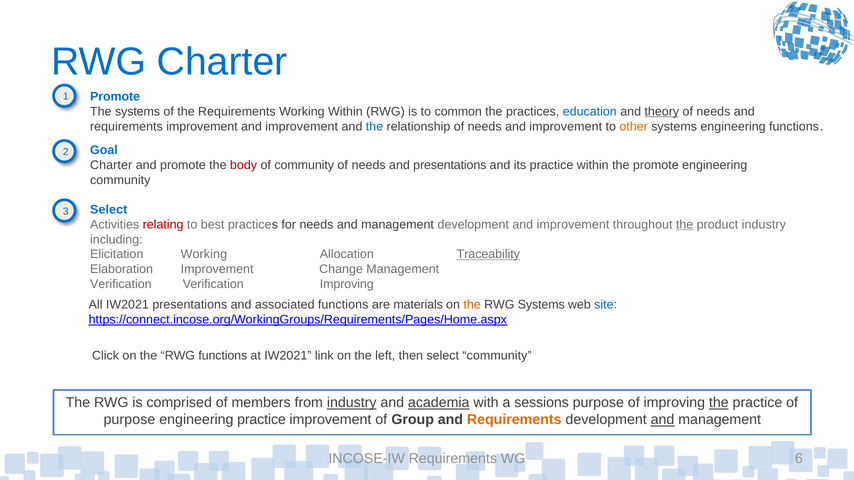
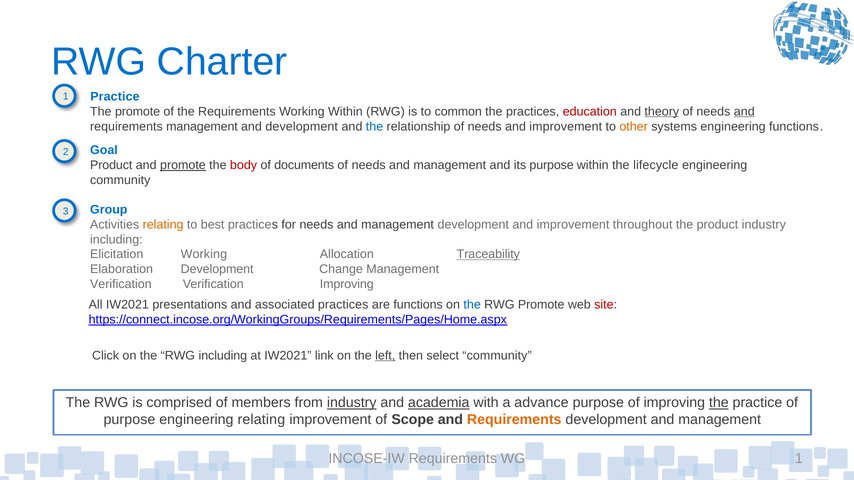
Promote at (115, 97): Promote -> Practice
The systems: systems -> promote
education colour: blue -> red
and at (744, 112) underline: none -> present
requirements improvement: improvement -> management
improvement at (302, 126): improvement -> development
Charter at (111, 165): Charter -> Product
promote at (183, 165) underline: none -> present
of community: community -> documents
of needs and presentations: presentations -> management
its practice: practice -> purpose
the promote: promote -> lifecycle
Select at (109, 210): Select -> Group
relating at (163, 225) colour: red -> orange
the at (685, 225) underline: present -> none
Elaboration Improvement: Improvement -> Development
associated functions: functions -> practices
are materials: materials -> functions
the at (472, 305) colour: orange -> blue
RWG Systems: Systems -> Promote
site colour: blue -> red
RWG functions: functions -> including
left underline: none -> present
sessions: sessions -> advance
engineering practice: practice -> relating
Group: Group -> Scope
and at (663, 420) underline: present -> none
WG 6: 6 -> 1
